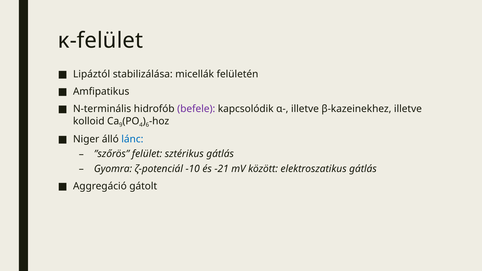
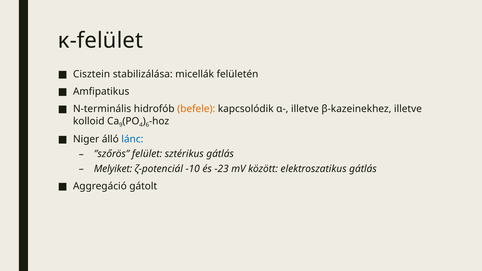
Lipáztól: Lipáztól -> Cisztein
befele colour: purple -> orange
Gyomra: Gyomra -> Melyiket
-21: -21 -> -23
